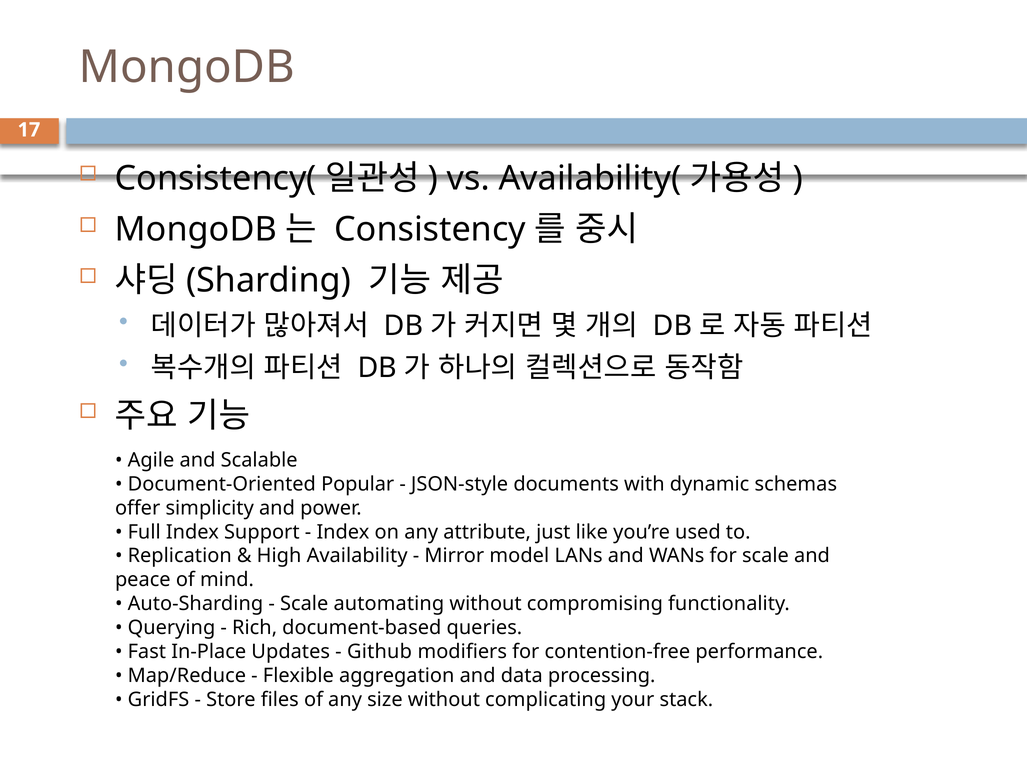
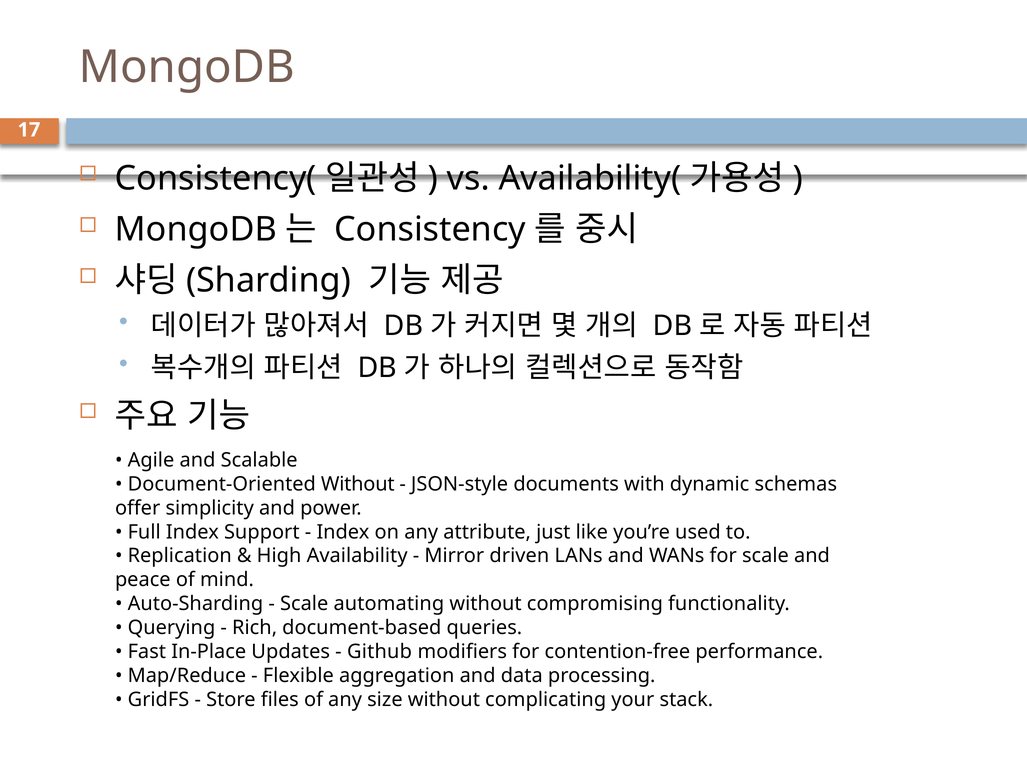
Document-Oriented Popular: Popular -> Without
model: model -> driven
